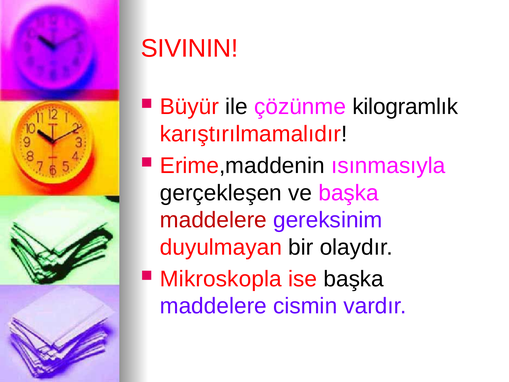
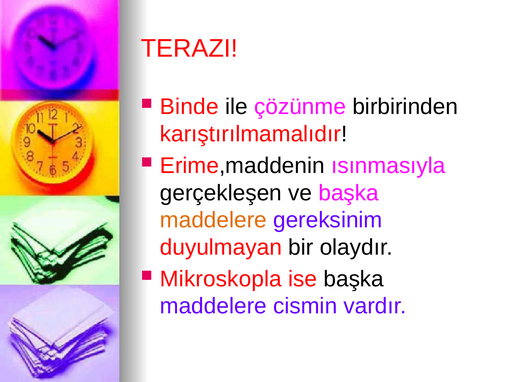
SIVININ: SIVININ -> TERAZI
Büyür: Büyür -> Binde
kilogramlık: kilogramlık -> birbirinden
maddelere at (213, 220) colour: red -> orange
